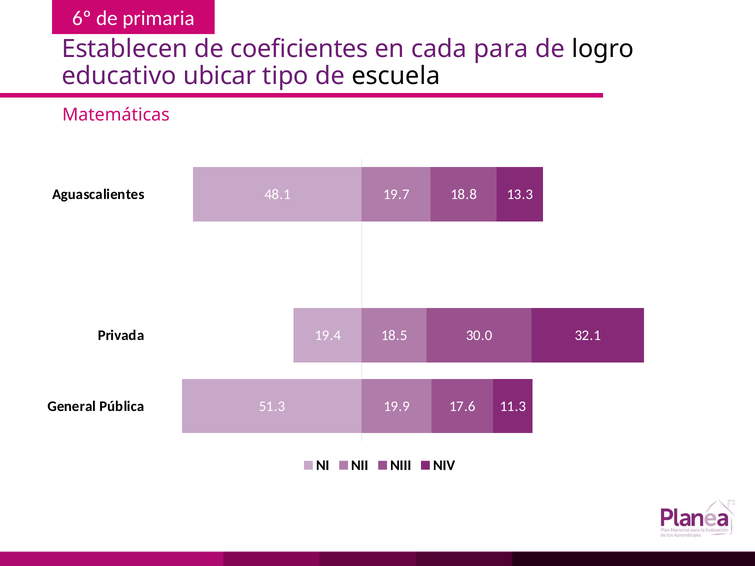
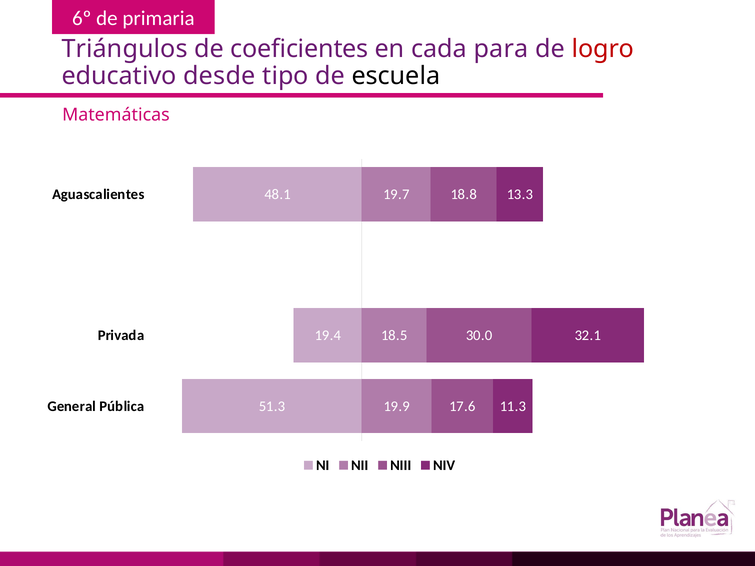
Establecen: Establecen -> Triángulos
logro colour: black -> red
ubicar: ubicar -> desde
